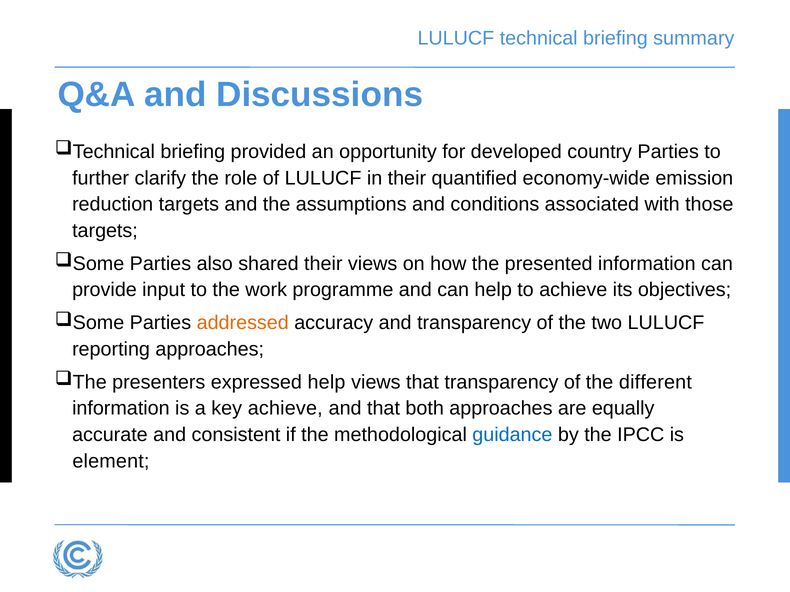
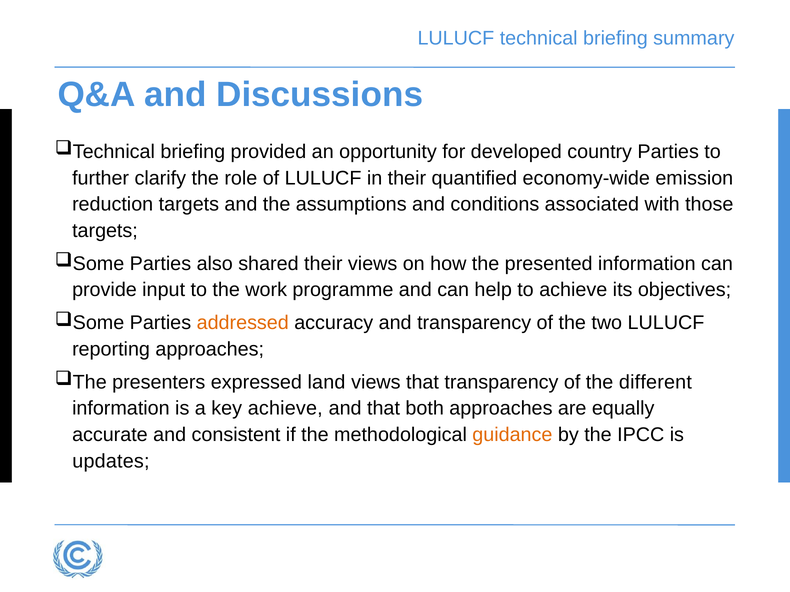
expressed help: help -> land
guidance colour: blue -> orange
element: element -> updates
